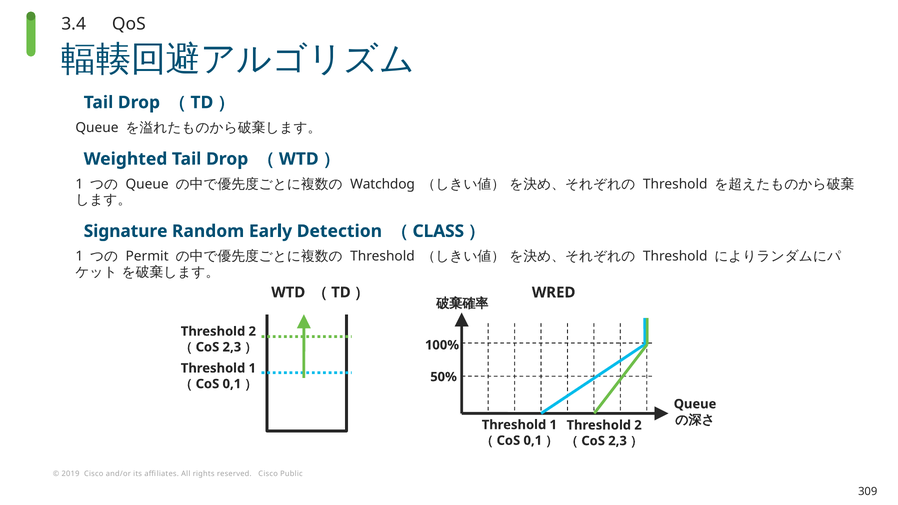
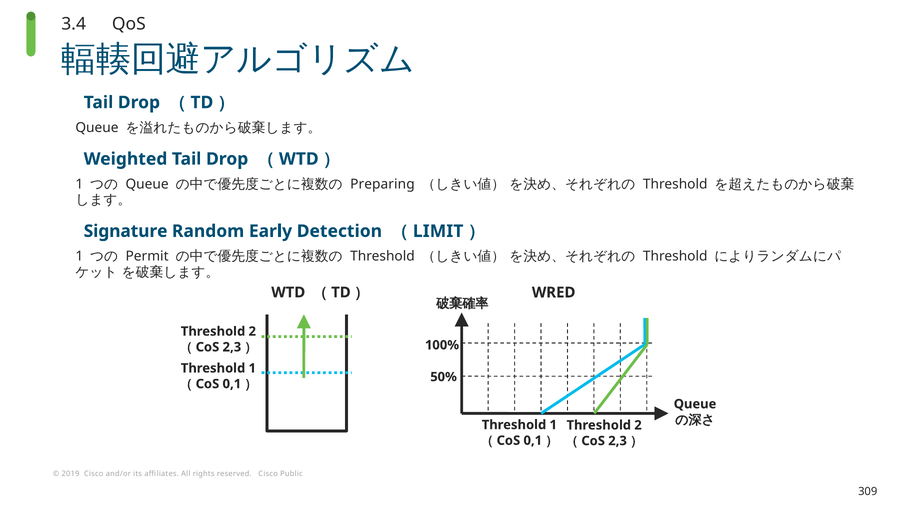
Watchdog: Watchdog -> Preparing
CLASS: CLASS -> LIMIT
